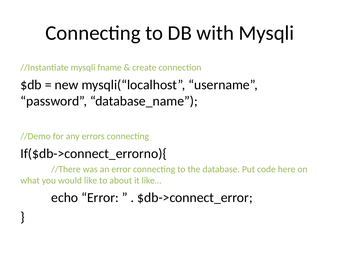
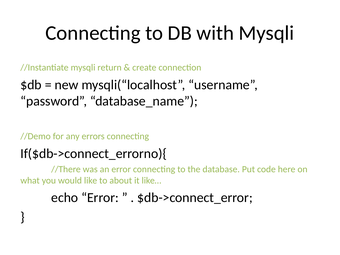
fname: fname -> return
